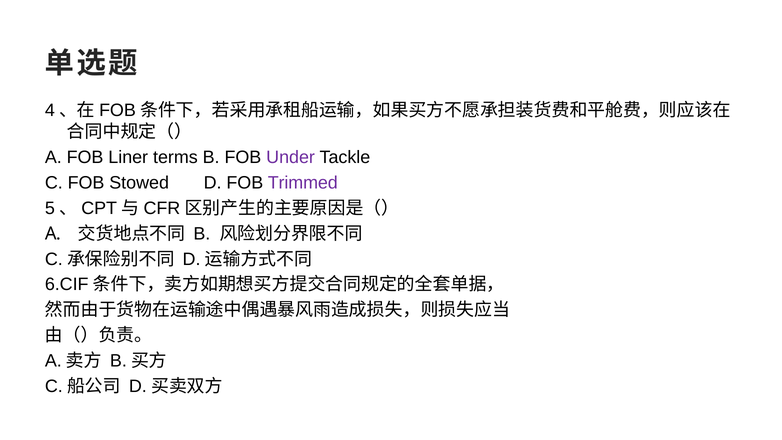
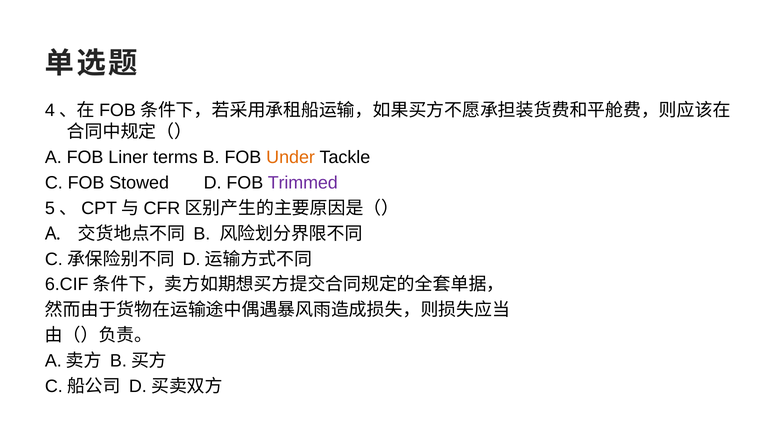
Under colour: purple -> orange
